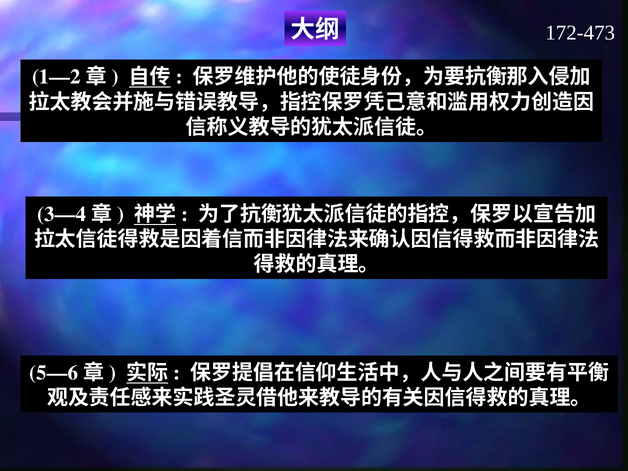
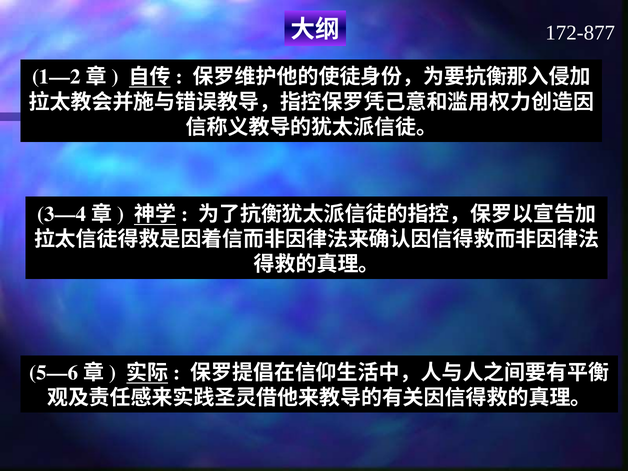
172-473: 172-473 -> 172-877
